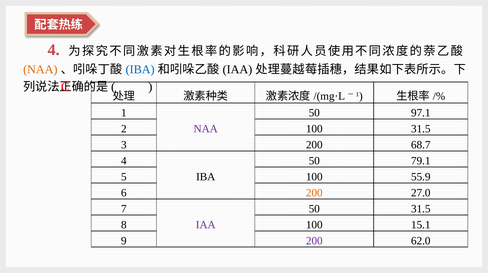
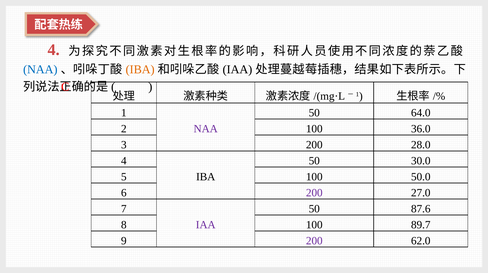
NAA at (40, 70) colour: orange -> blue
IBA at (140, 70) colour: blue -> orange
97.1: 97.1 -> 64.0
100 31.5: 31.5 -> 36.0
68.7: 68.7 -> 28.0
79.1: 79.1 -> 30.0
55.9: 55.9 -> 50.0
200 at (314, 193) colour: orange -> purple
50 31.5: 31.5 -> 87.6
15.1: 15.1 -> 89.7
